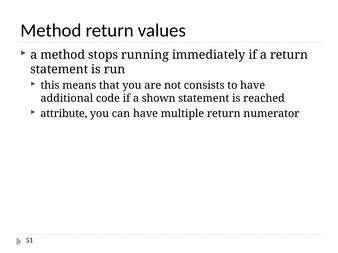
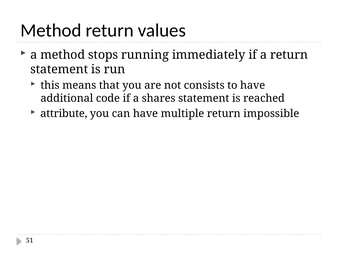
shown: shown -> shares
numerator: numerator -> impossible
